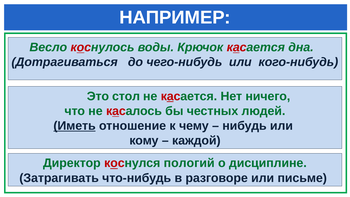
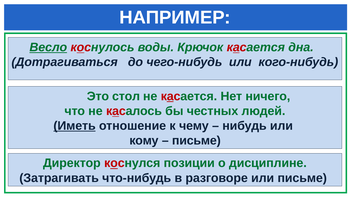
Весло underline: none -> present
каждой at (196, 141): каждой -> письме
пологий: пологий -> позиции
